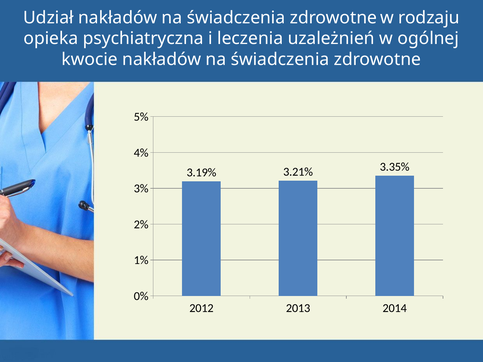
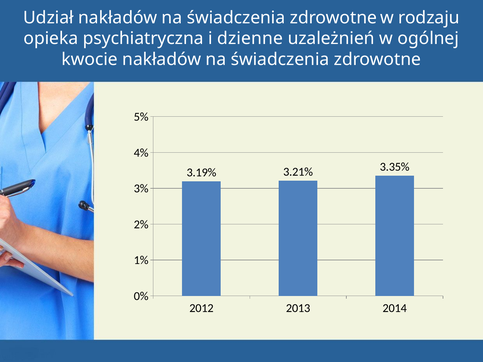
leczenia: leczenia -> dzienne
